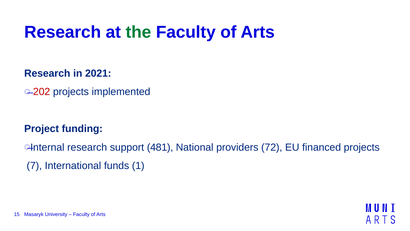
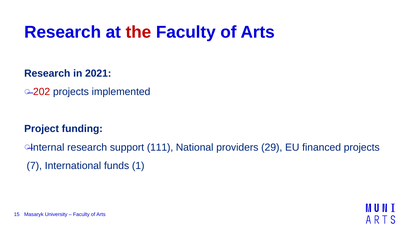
the colour: green -> red
481: 481 -> 111
72: 72 -> 29
